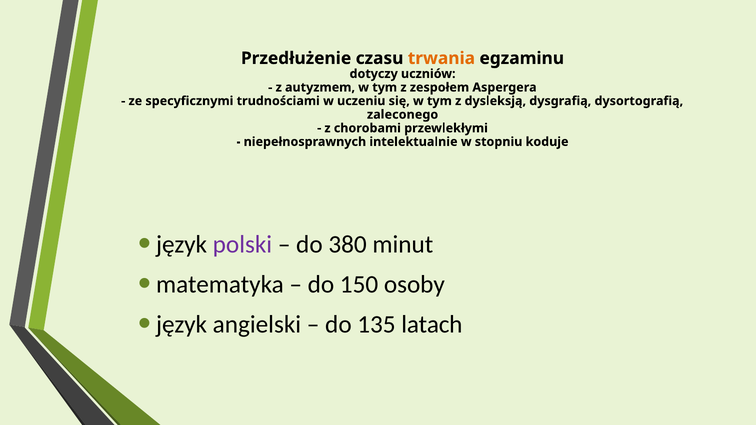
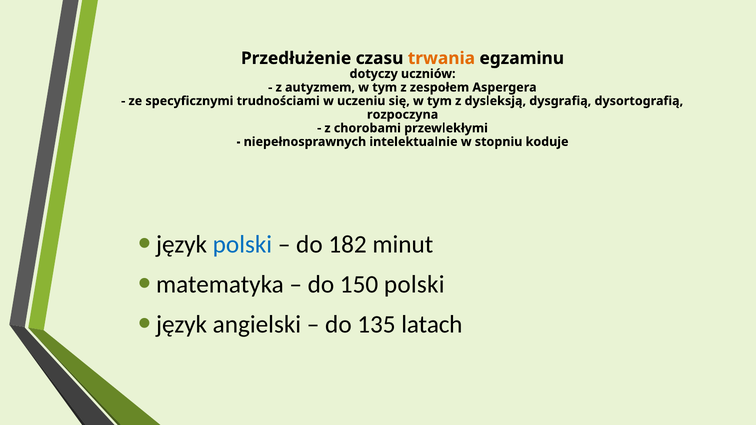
zaleconego: zaleconego -> rozpoczyna
polski at (242, 245) colour: purple -> blue
380: 380 -> 182
150 osoby: osoby -> polski
